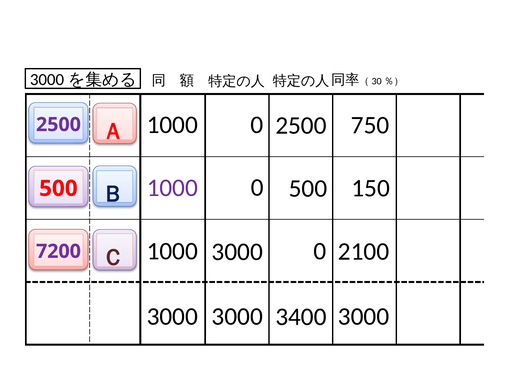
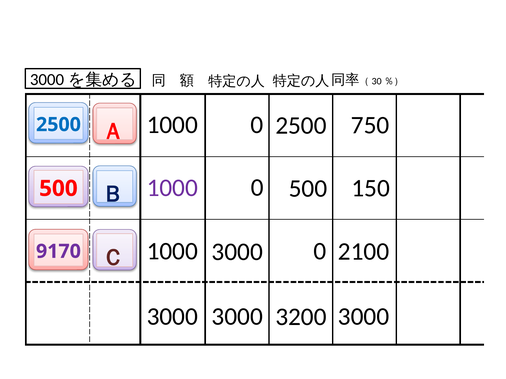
2500 at (58, 125) colour: purple -> blue
7200: 7200 -> 9170
3400: 3400 -> 3200
